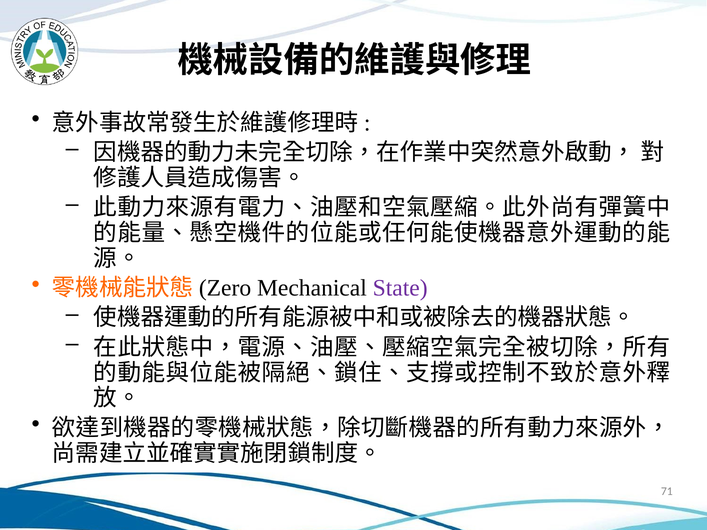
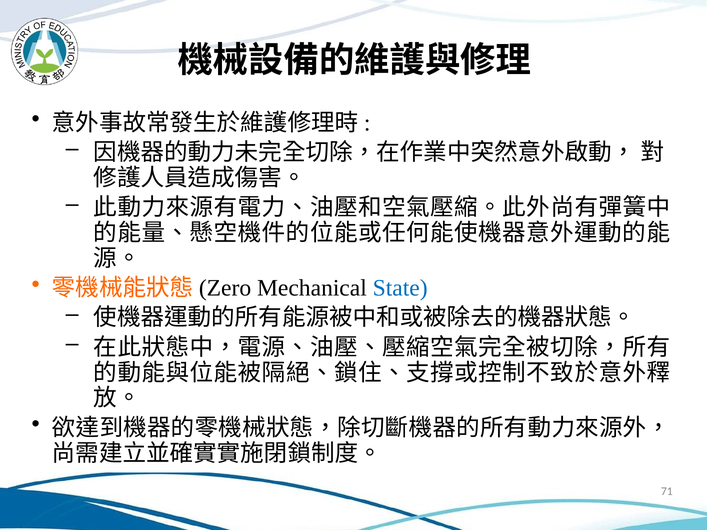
State colour: purple -> blue
